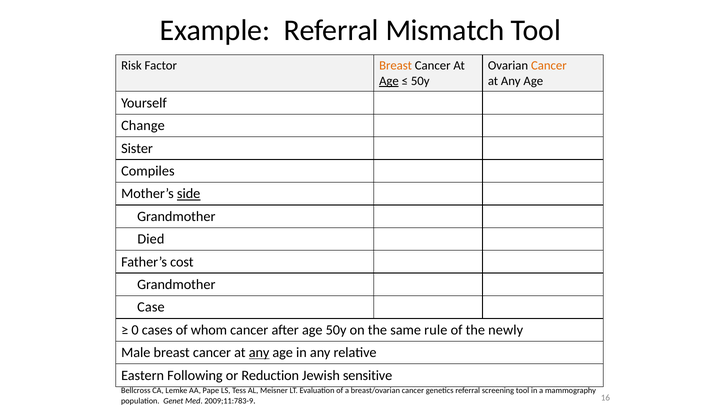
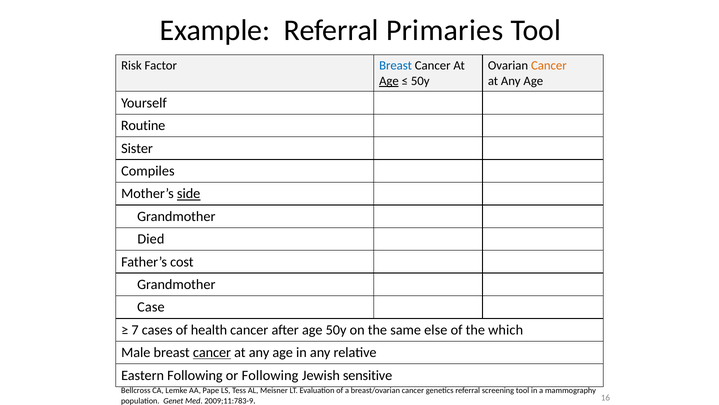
Mismatch: Mismatch -> Primaries
Breast at (396, 65) colour: orange -> blue
Change: Change -> Routine
0: 0 -> 7
whom: whom -> health
rule: rule -> else
newly: newly -> which
cancer at (212, 352) underline: none -> present
any at (259, 352) underline: present -> none
or Reduction: Reduction -> Following
